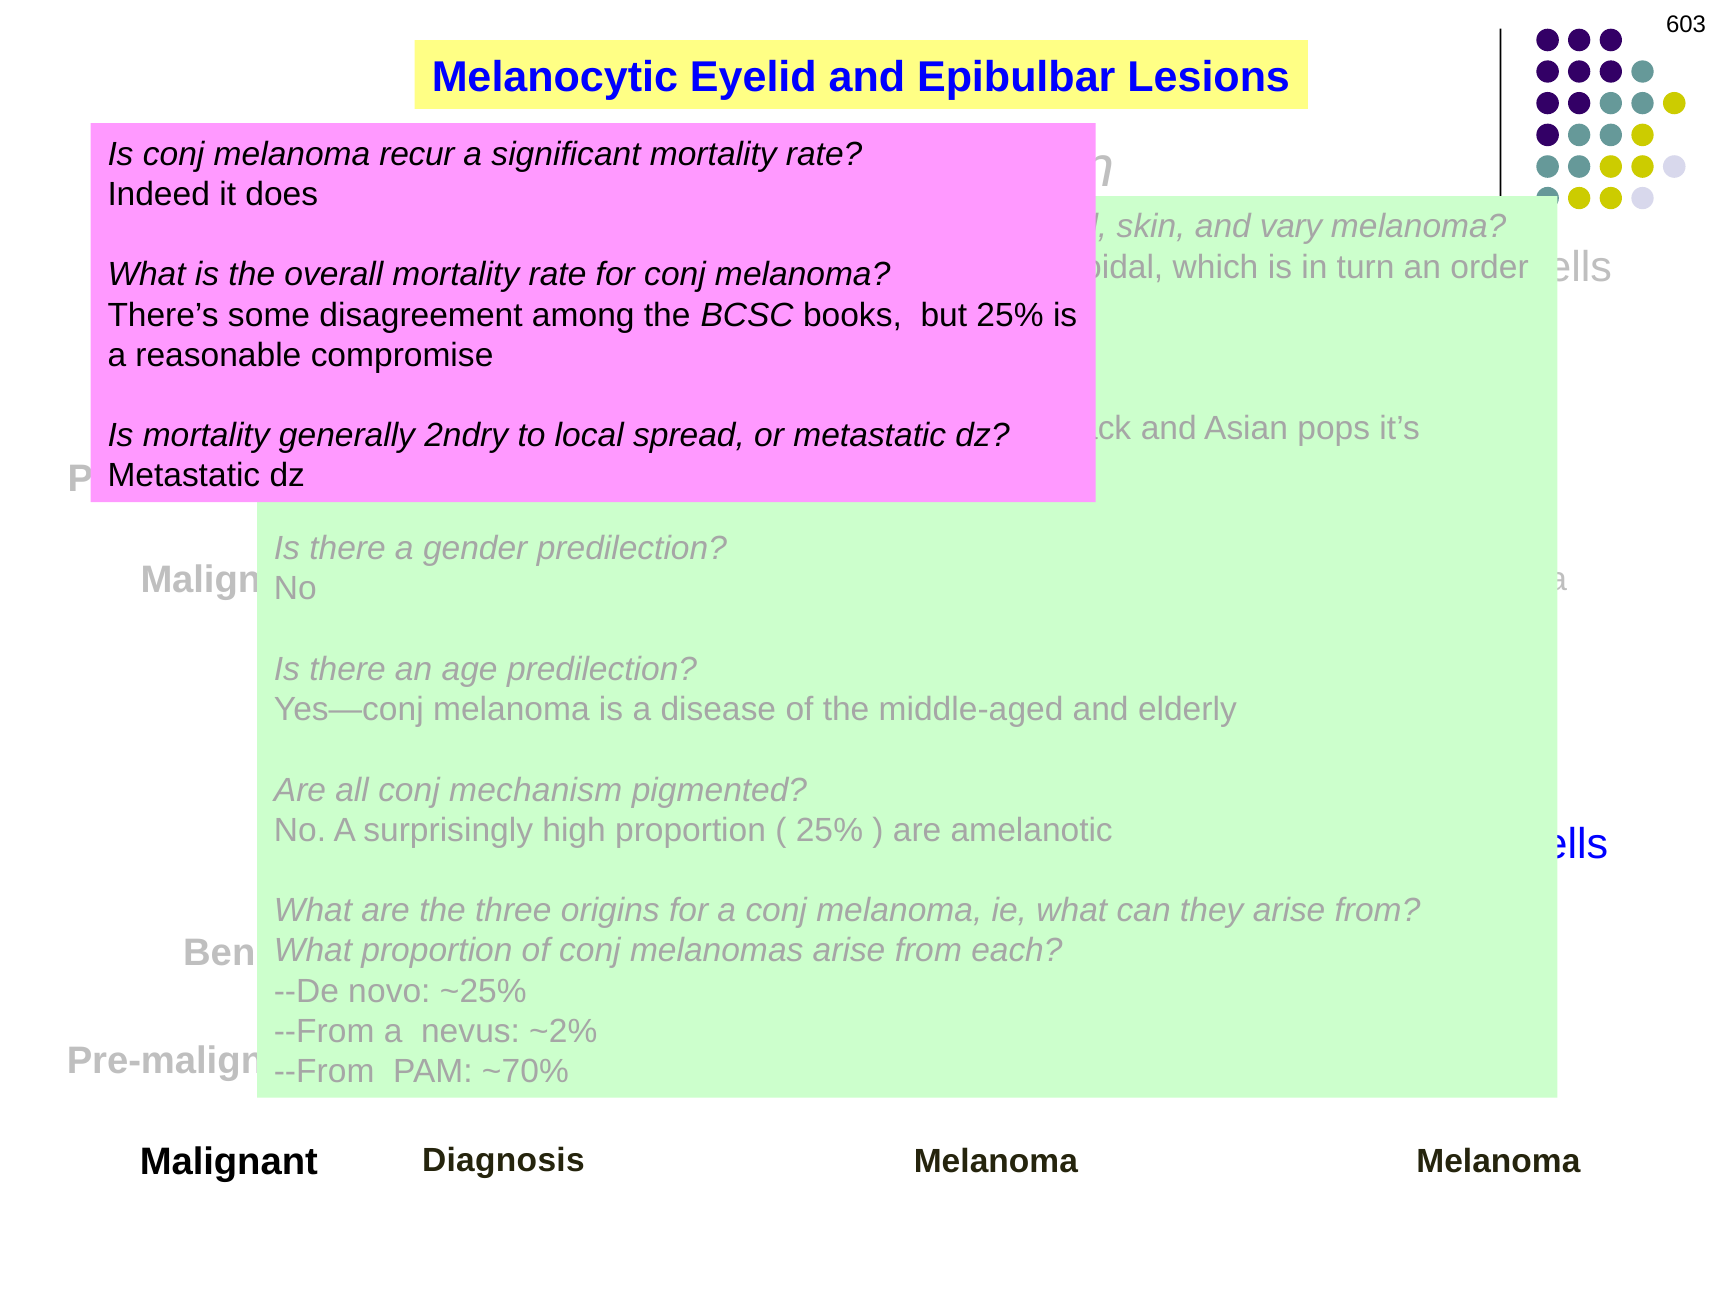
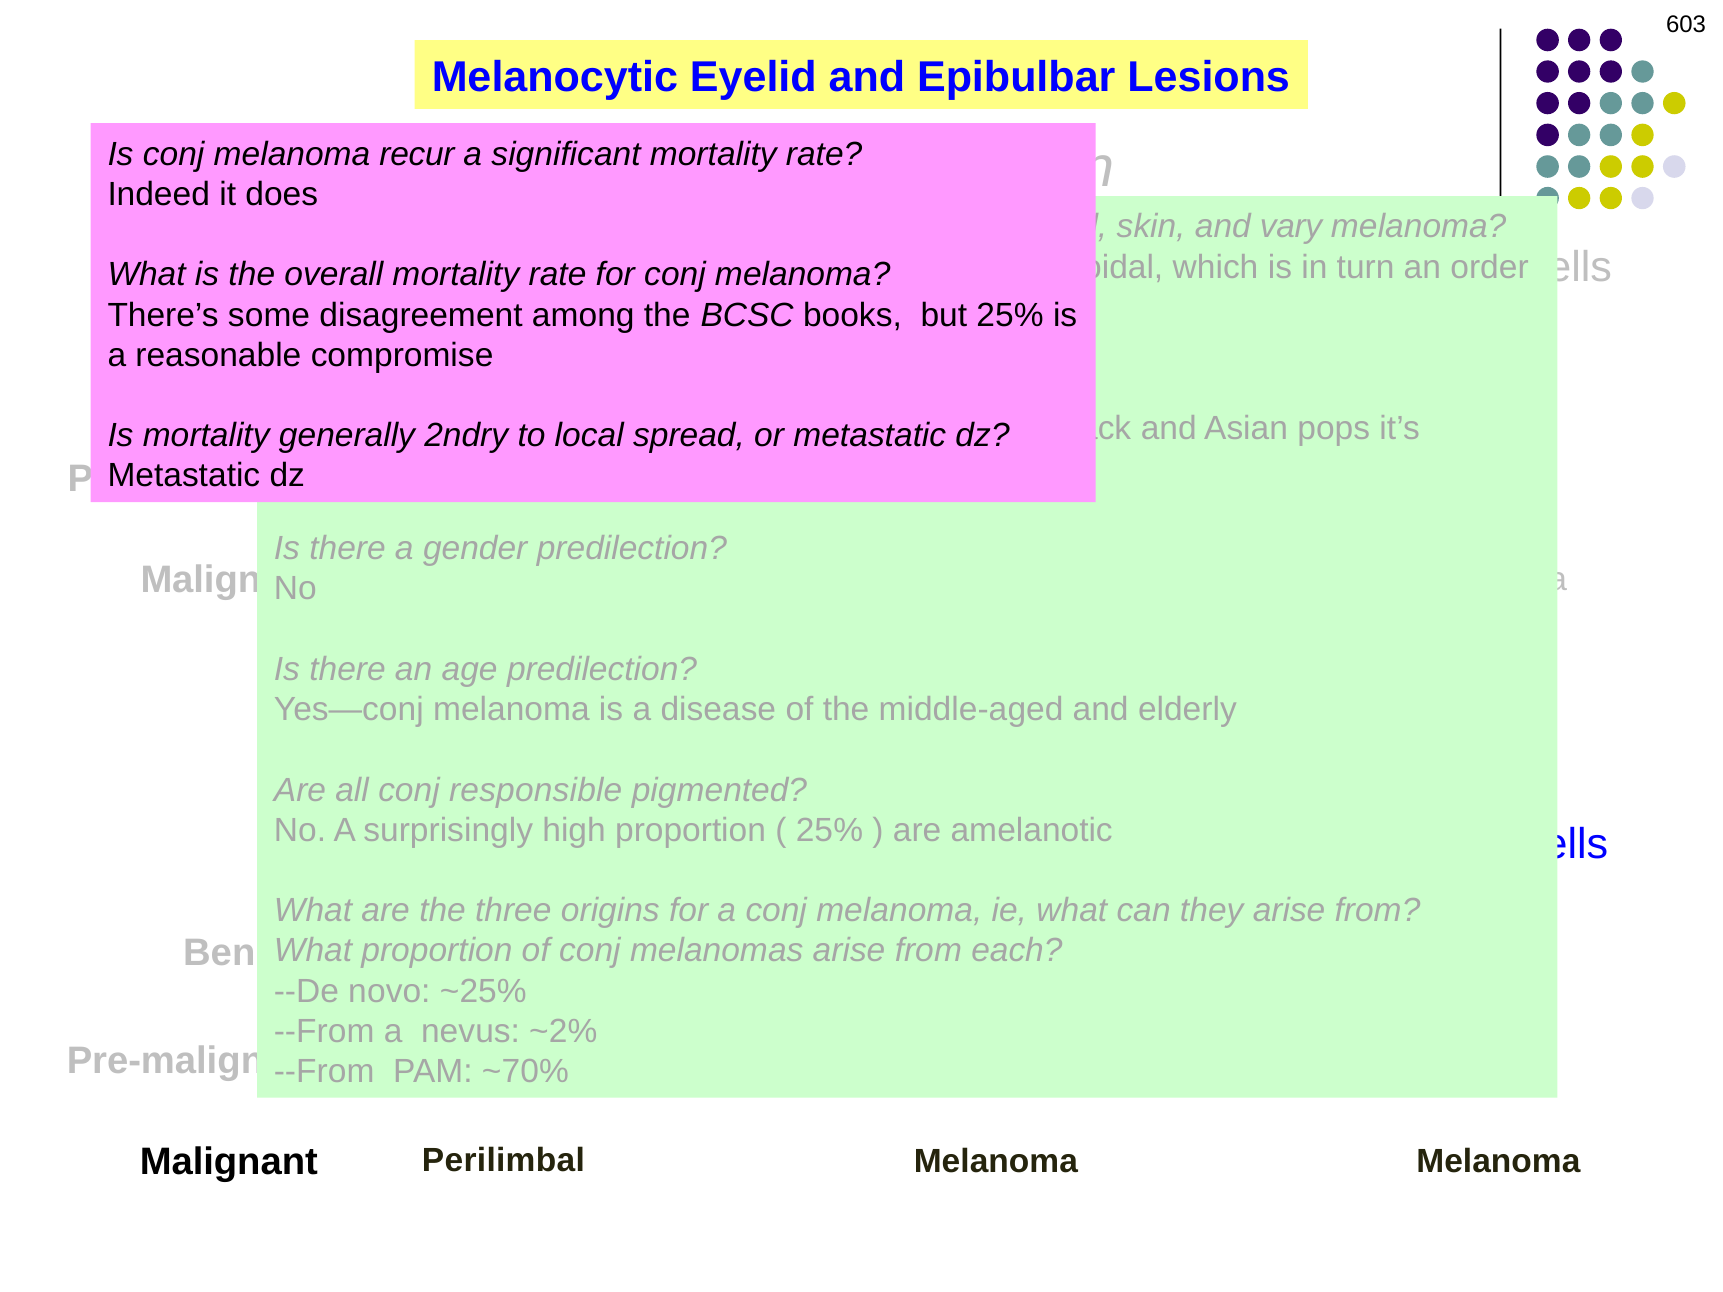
mechanism: mechanism -> responsible
Diagnosis: Diagnosis -> Perilimbal
